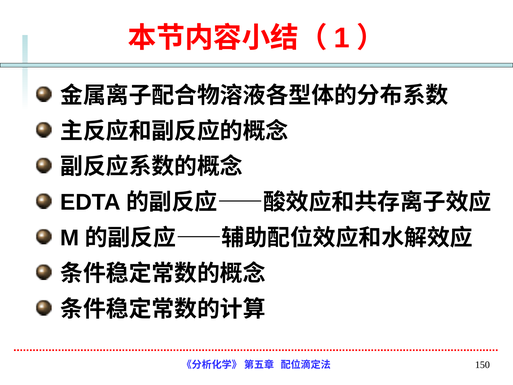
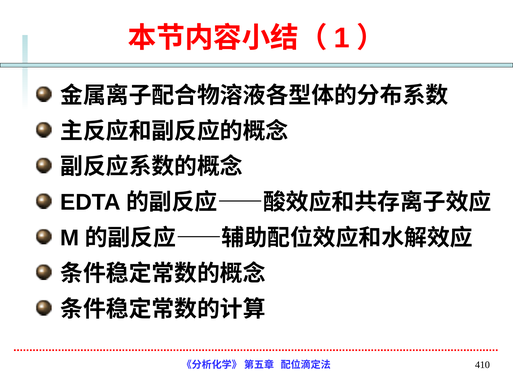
150: 150 -> 410
